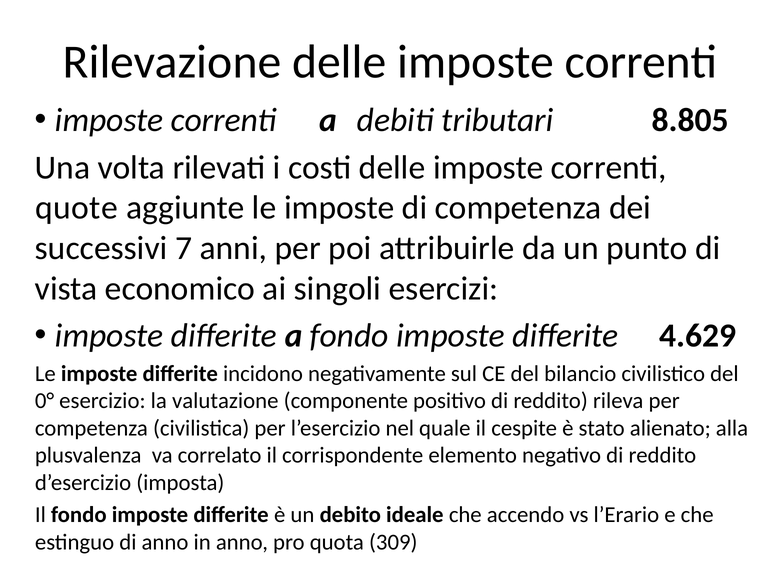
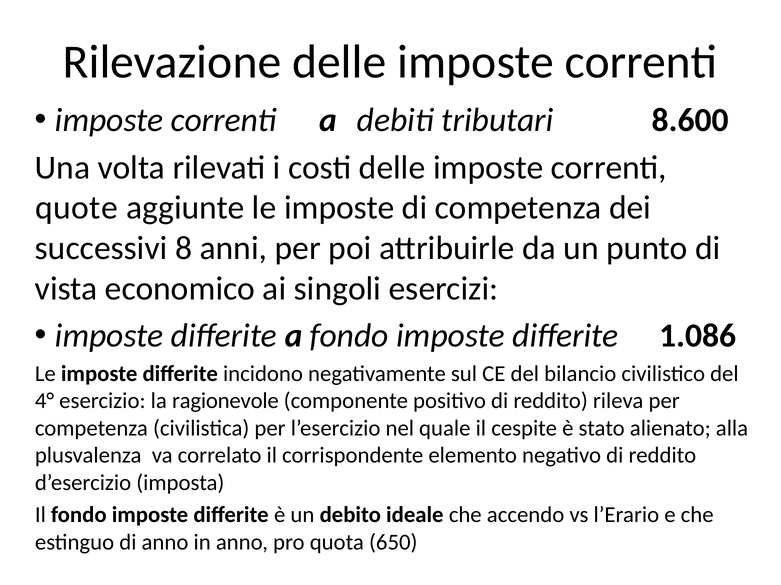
8.805: 8.805 -> 8.600
7: 7 -> 8
4.629: 4.629 -> 1.086
0°: 0° -> 4°
valutazione: valutazione -> ragionevole
309: 309 -> 650
